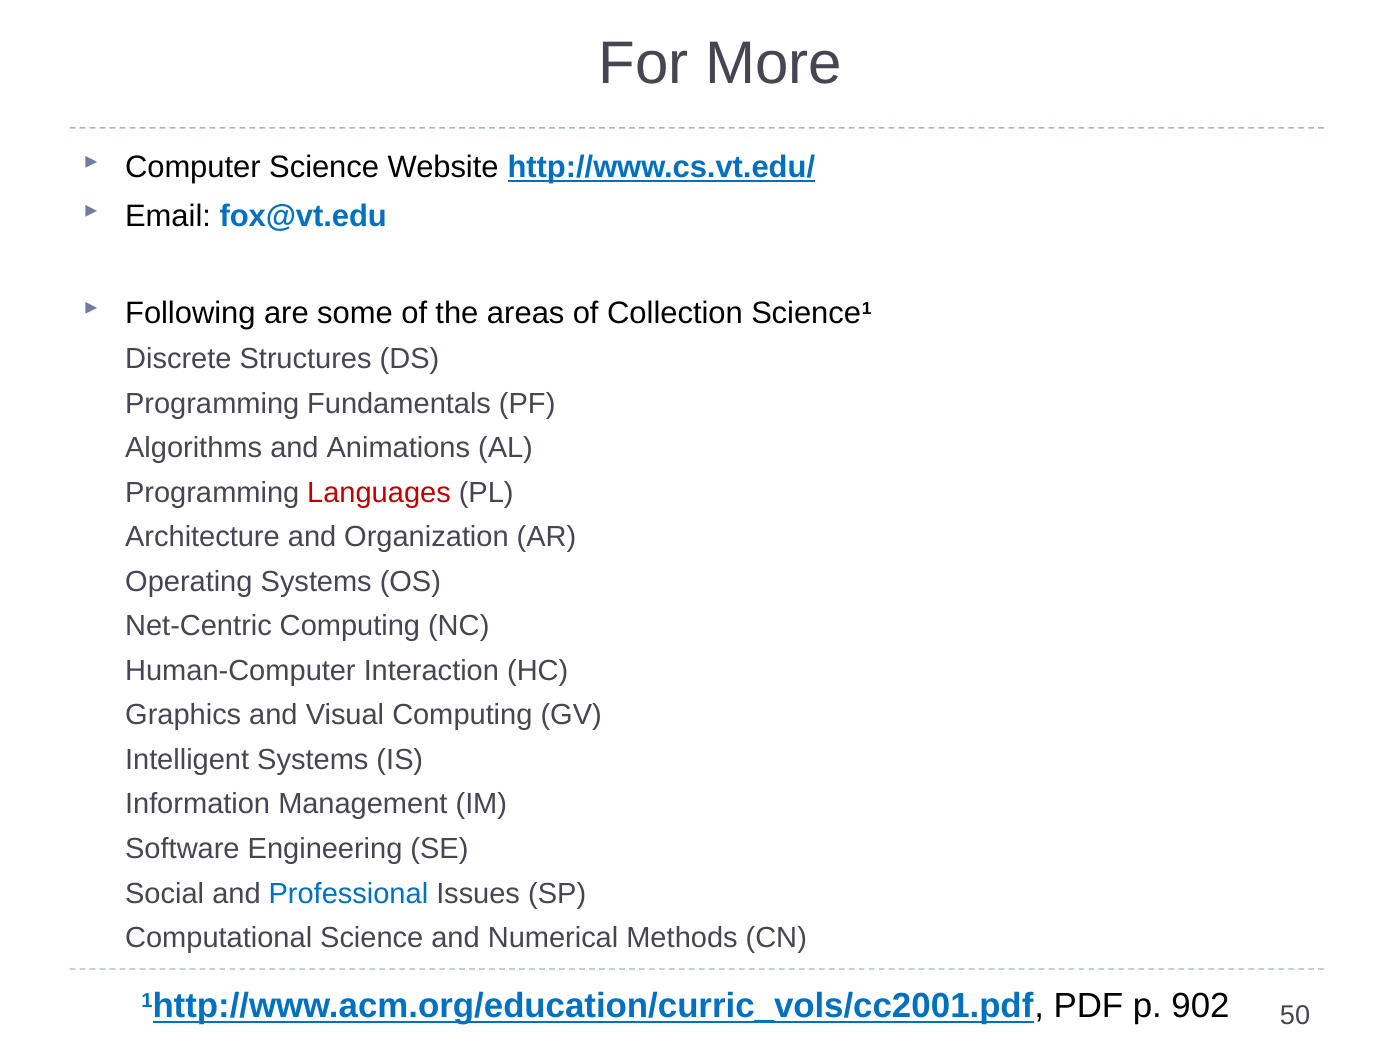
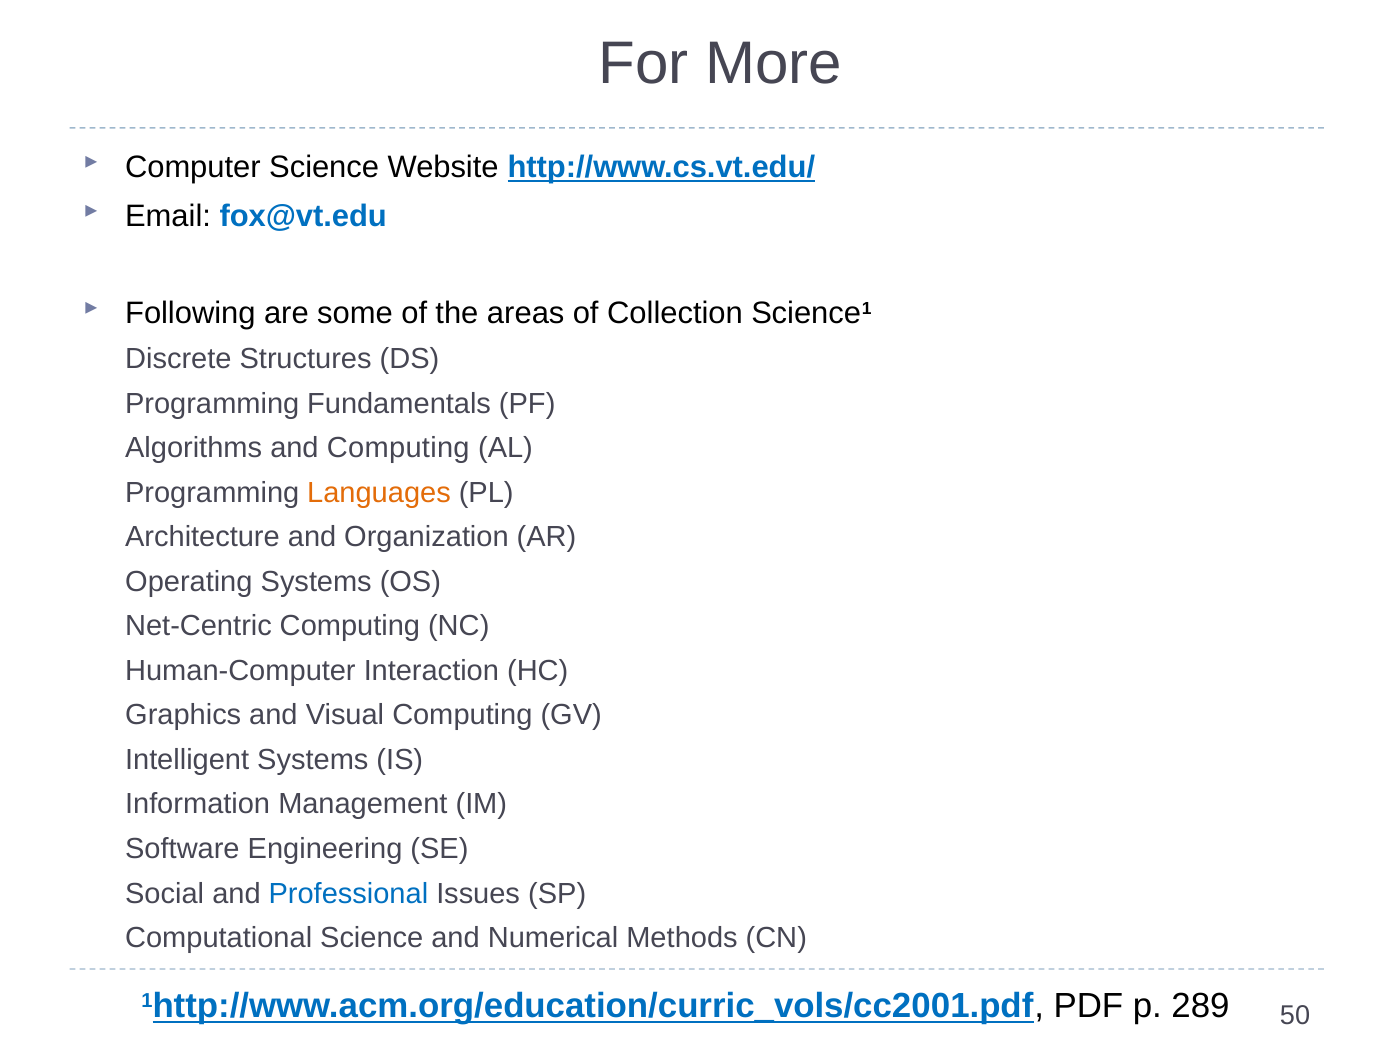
and Animations: Animations -> Computing
Languages colour: red -> orange
902: 902 -> 289
